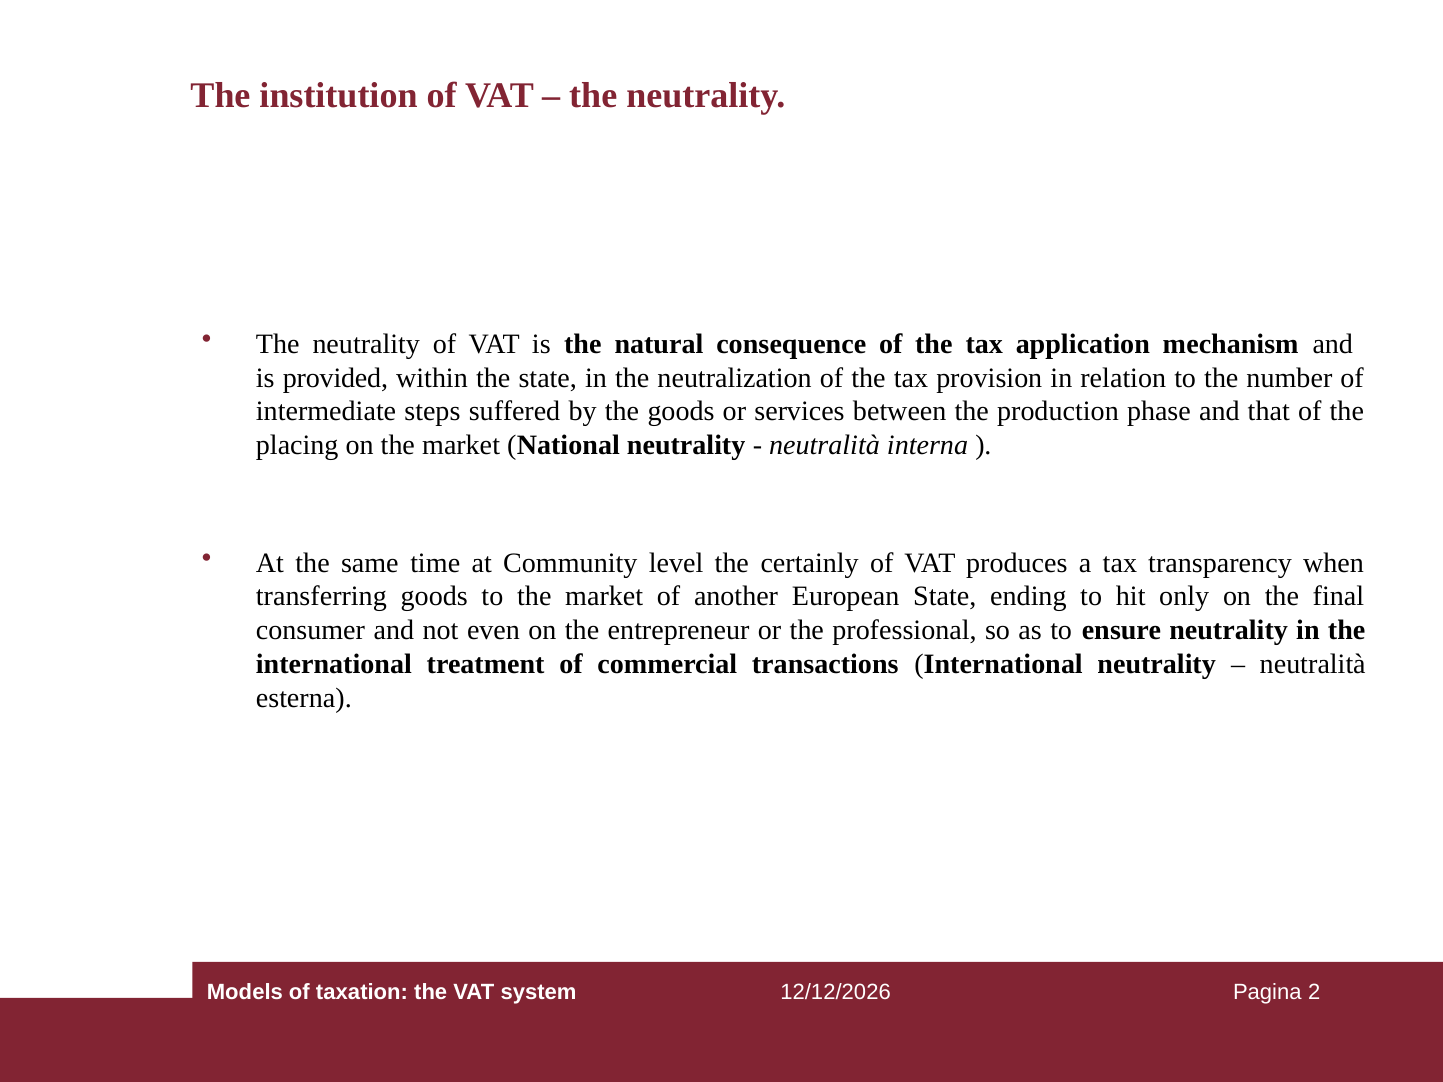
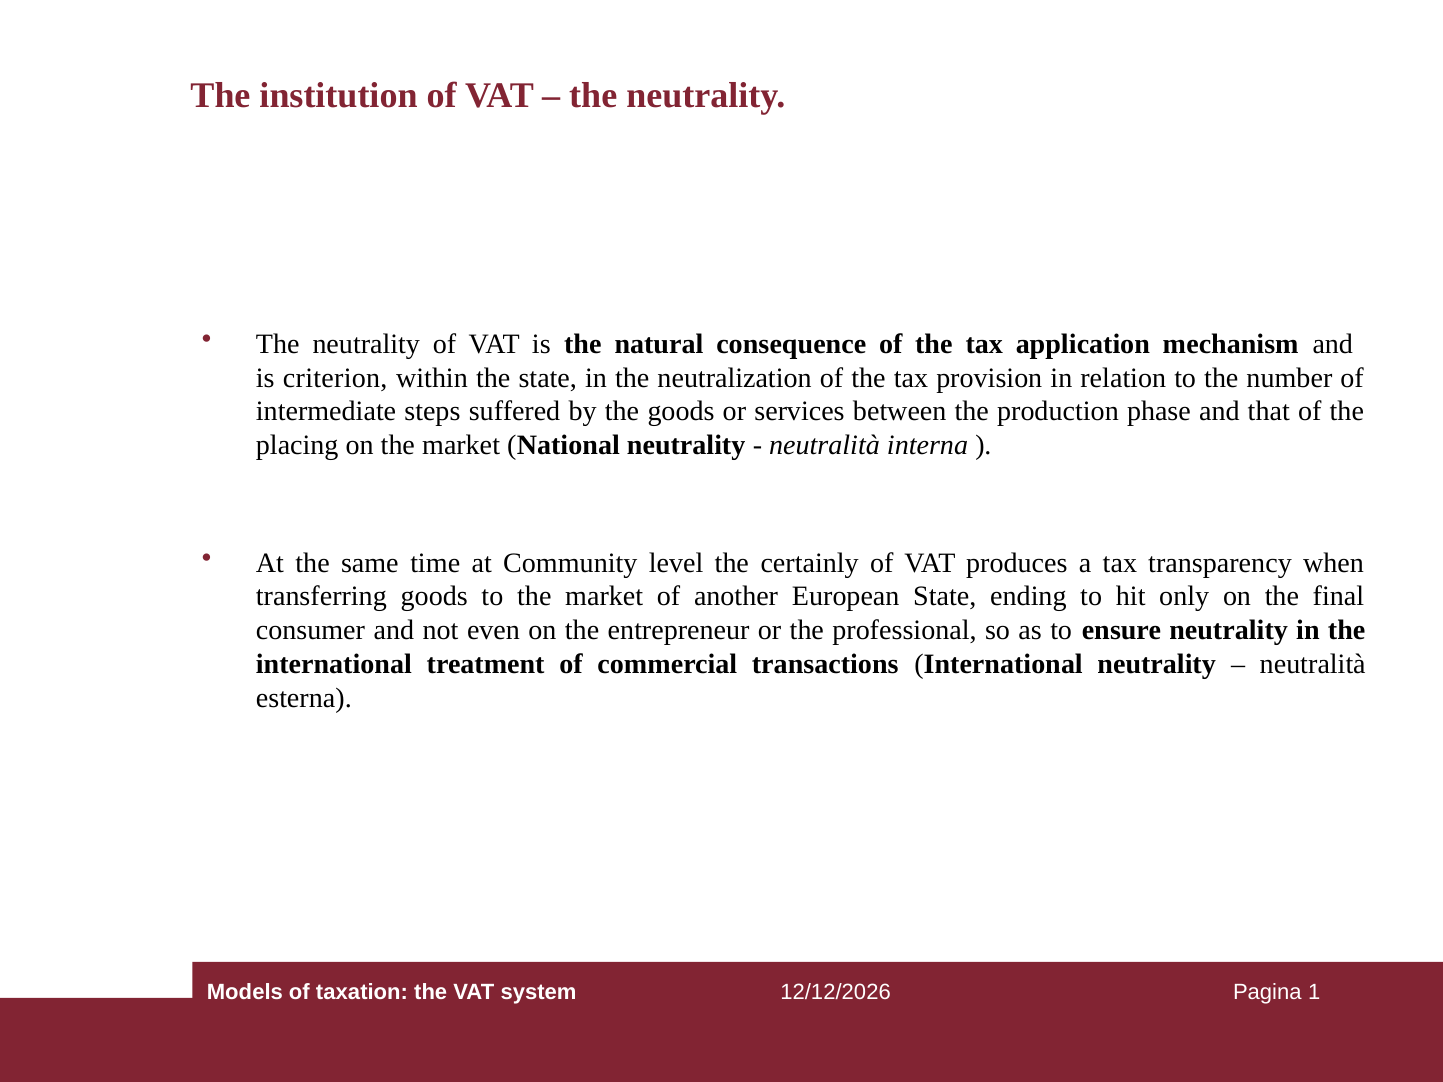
provided: provided -> criterion
2: 2 -> 1
